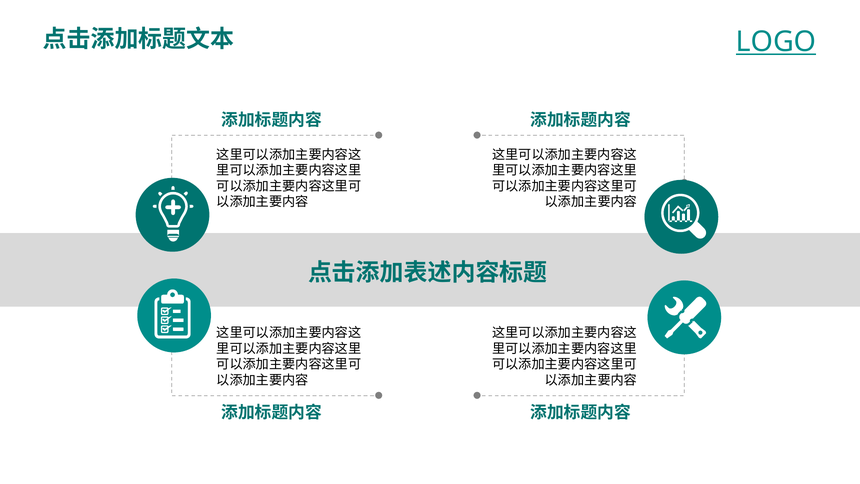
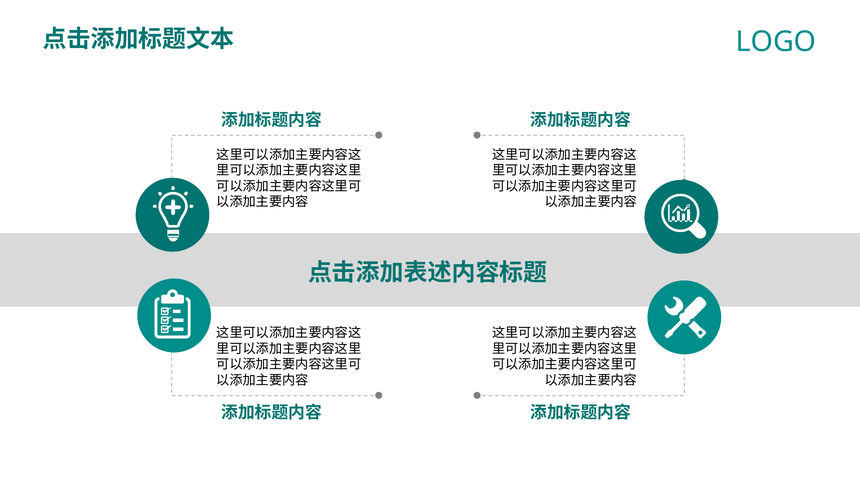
LOGO underline: present -> none
